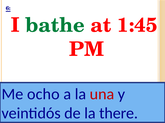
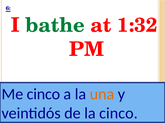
1:45: 1:45 -> 1:32
Me ocho: ocho -> cinco
una colour: red -> orange
la there: there -> cinco
